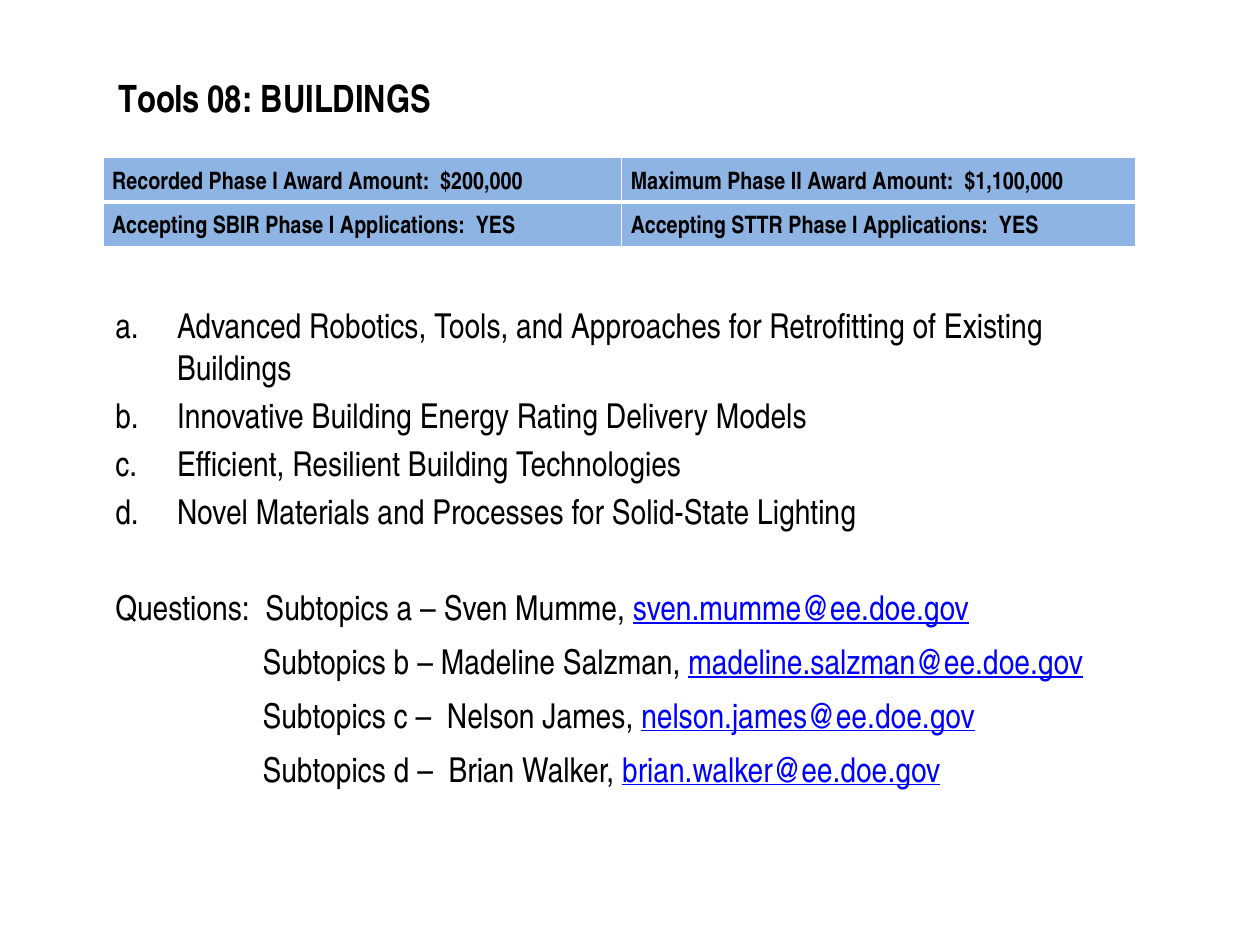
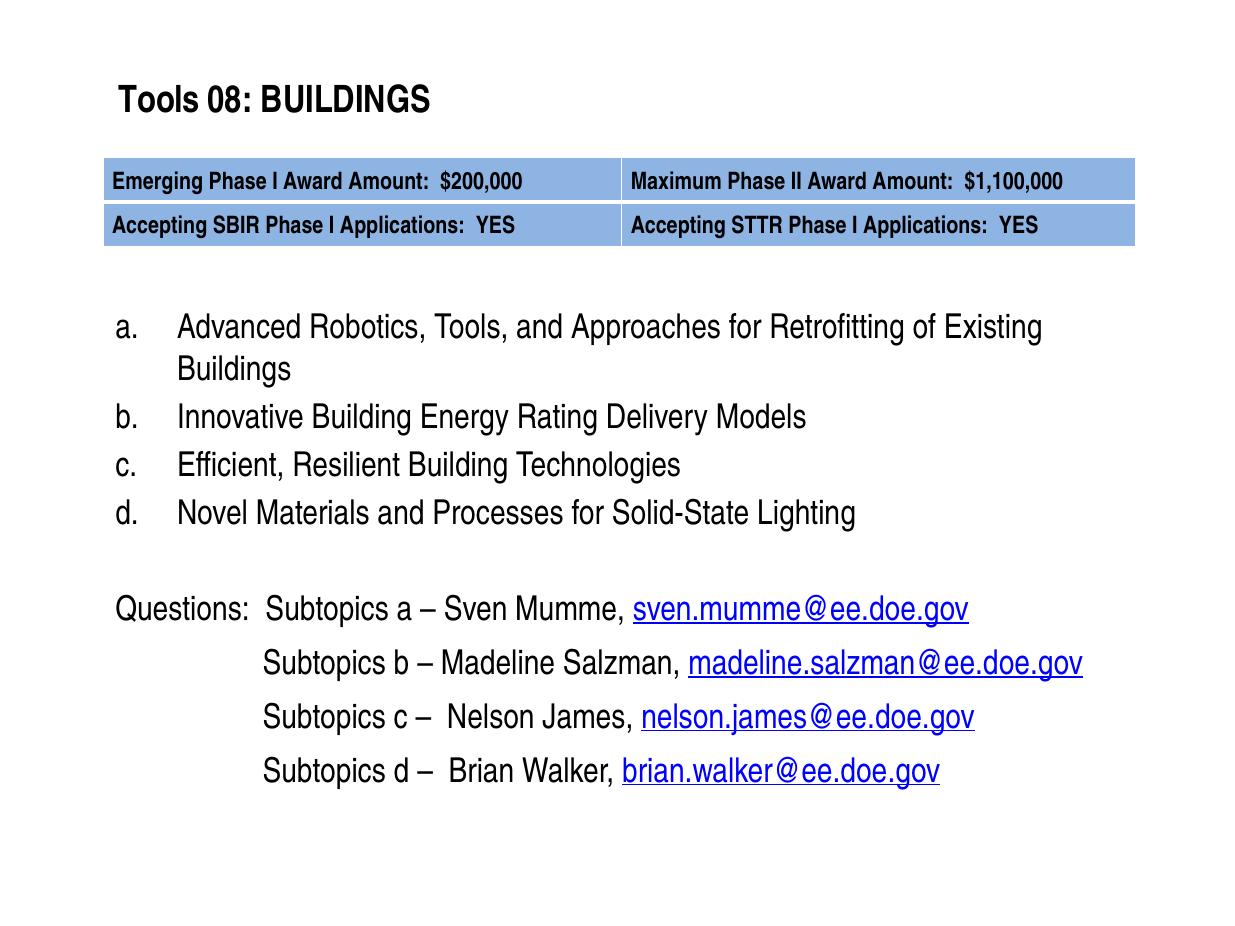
Recorded: Recorded -> Emerging
